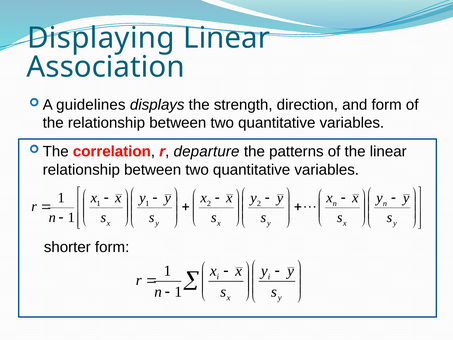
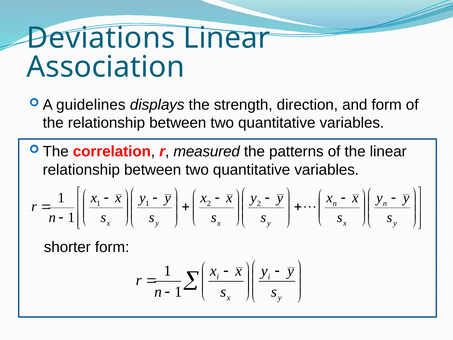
Displaying: Displaying -> Deviations
departure: departure -> measured
